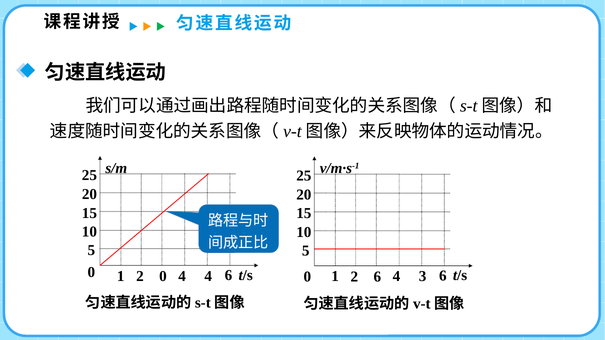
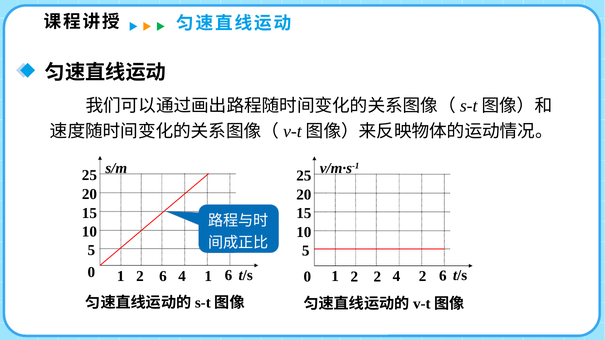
1 2 0: 0 -> 6
4 4: 4 -> 1
2 6: 6 -> 2
4 3: 3 -> 2
